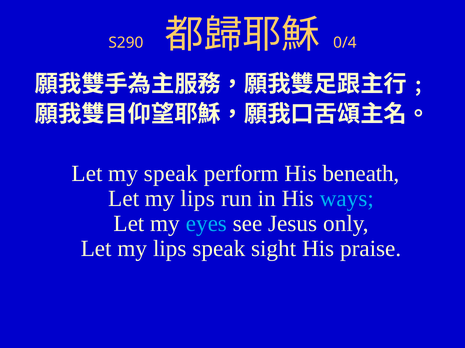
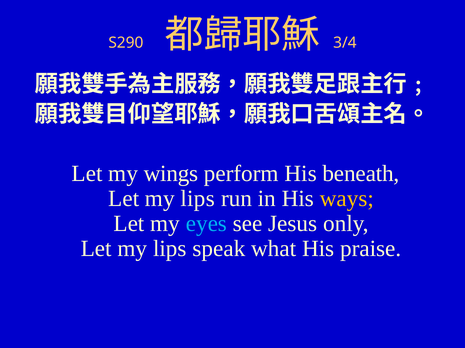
0/4: 0/4 -> 3/4
my speak: speak -> wings
ways colour: light blue -> yellow
sight: sight -> what
